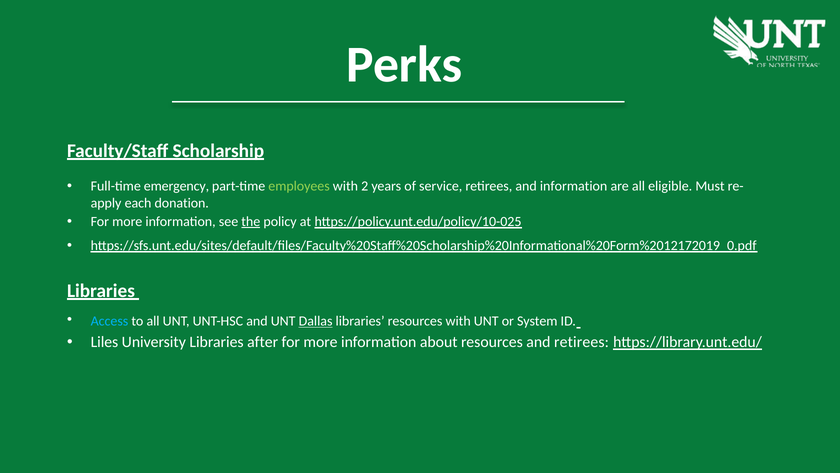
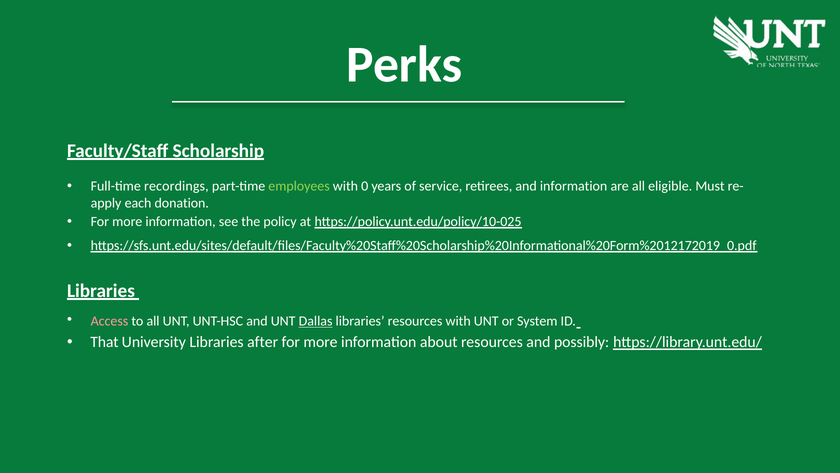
emergency: emergency -> recordings
2: 2 -> 0
the underline: present -> none
Access colour: light blue -> pink
Liles: Liles -> That
and retirees: retirees -> possibly
